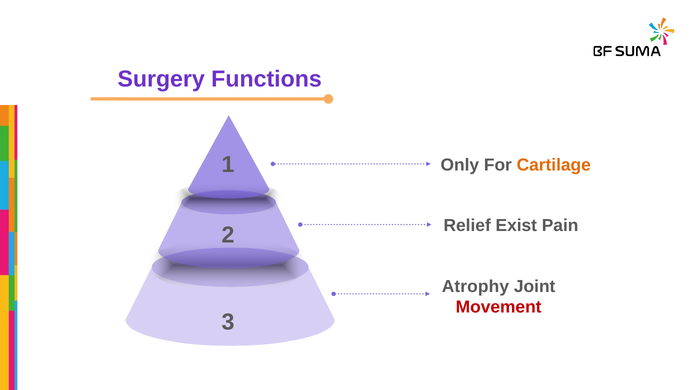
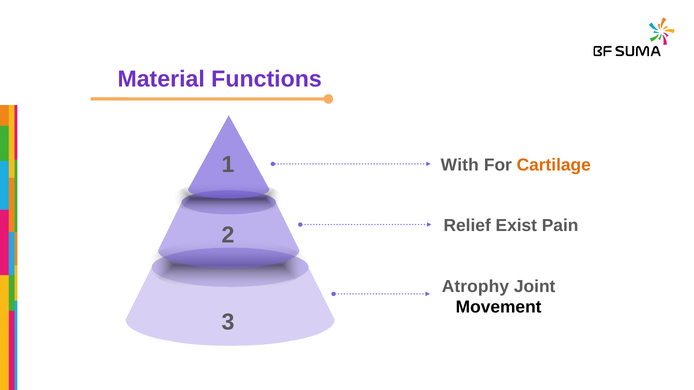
Surgery: Surgery -> Material
Only: Only -> With
Movement colour: red -> black
